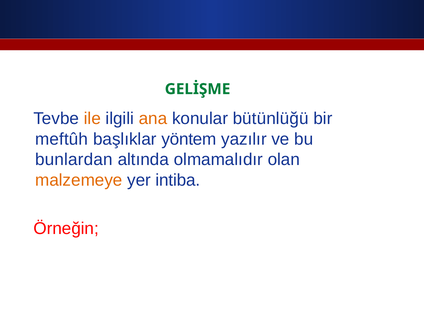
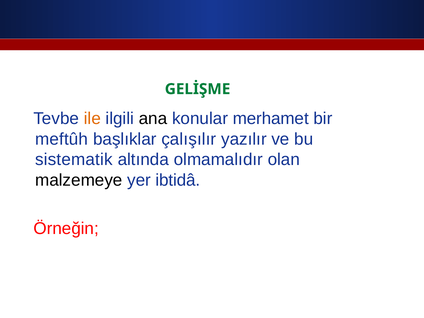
ana colour: orange -> black
bütünlüğü: bütünlüğü -> merhamet
yöntem: yöntem -> çalışılır
bunlardan: bunlardan -> sistematik
malzemeye colour: orange -> black
intiba: intiba -> ibtidâ
